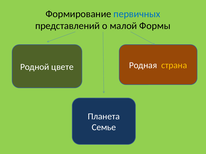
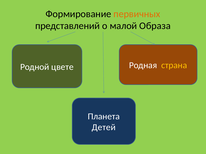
первичных colour: blue -> orange
Формы: Формы -> Образа
Семье: Семье -> Детей
